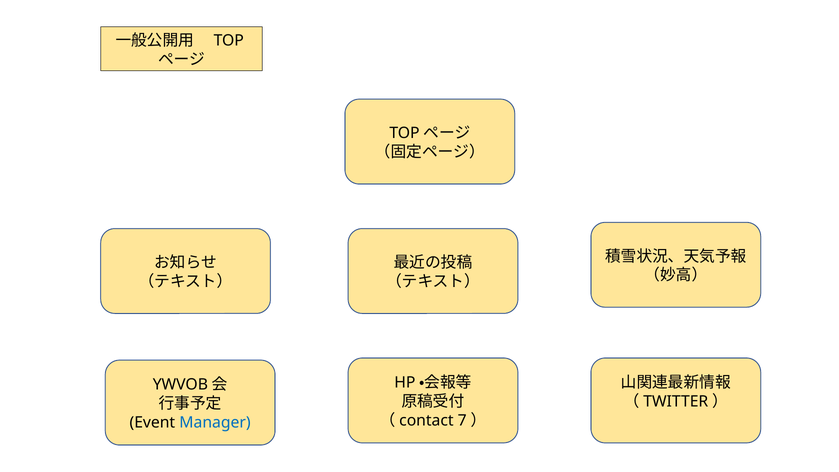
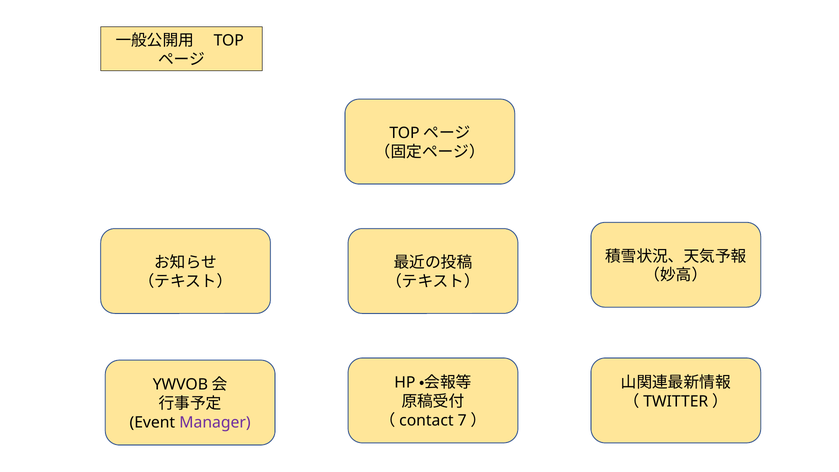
Manager colour: blue -> purple
